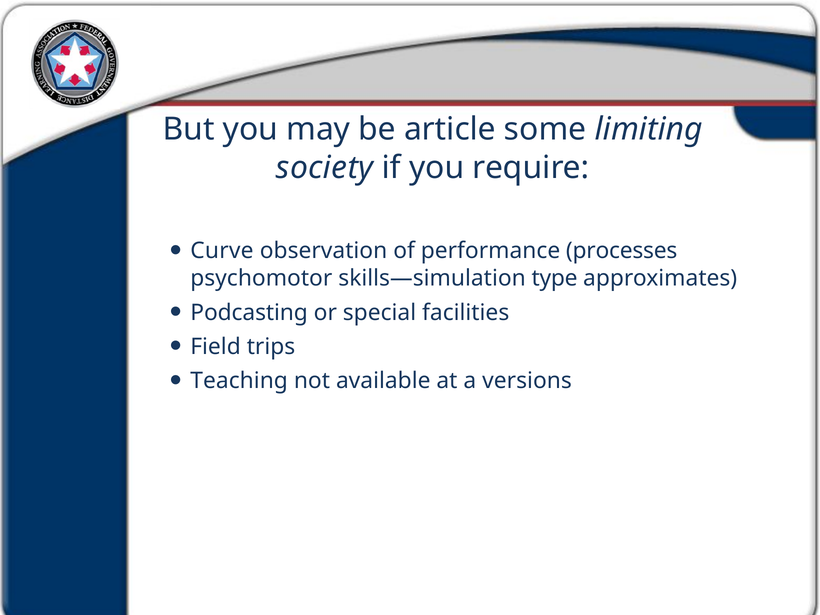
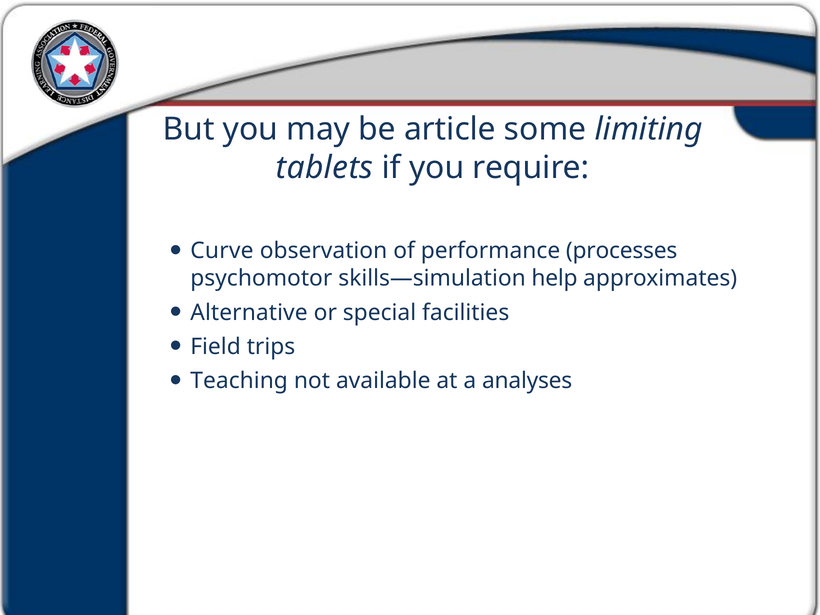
society: society -> tablets
type: type -> help
Podcasting: Podcasting -> Alternative
versions: versions -> analyses
